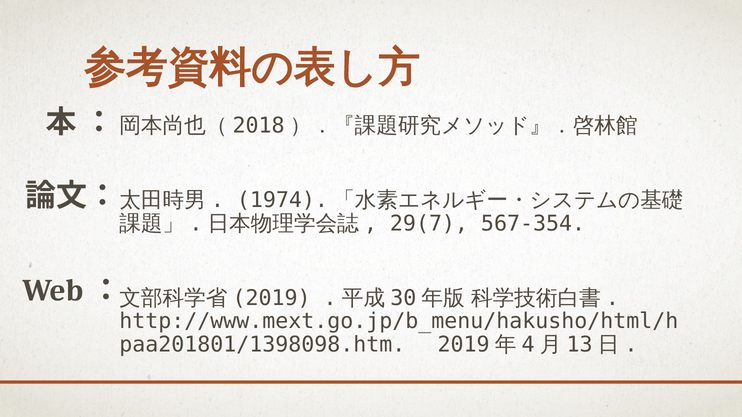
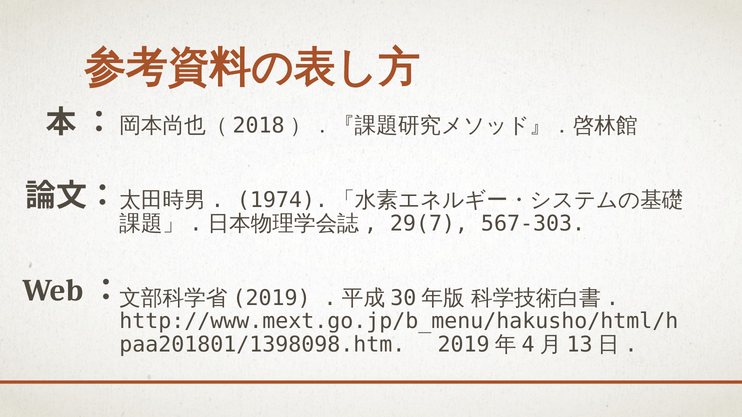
567-354: 567-354 -> 567-303
